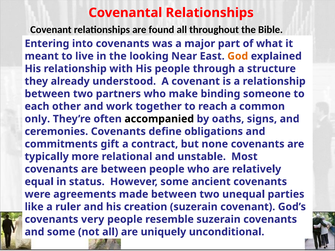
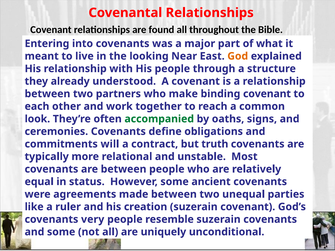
binding someone: someone -> covenant
only: only -> look
accompanied colour: black -> green
gift: gift -> will
none: none -> truth
